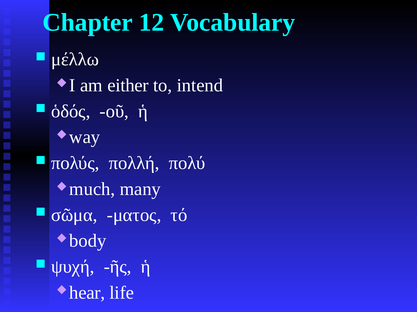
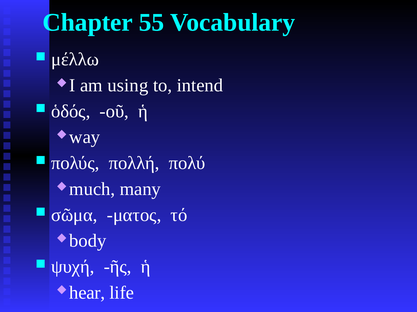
12: 12 -> 55
either: either -> using
